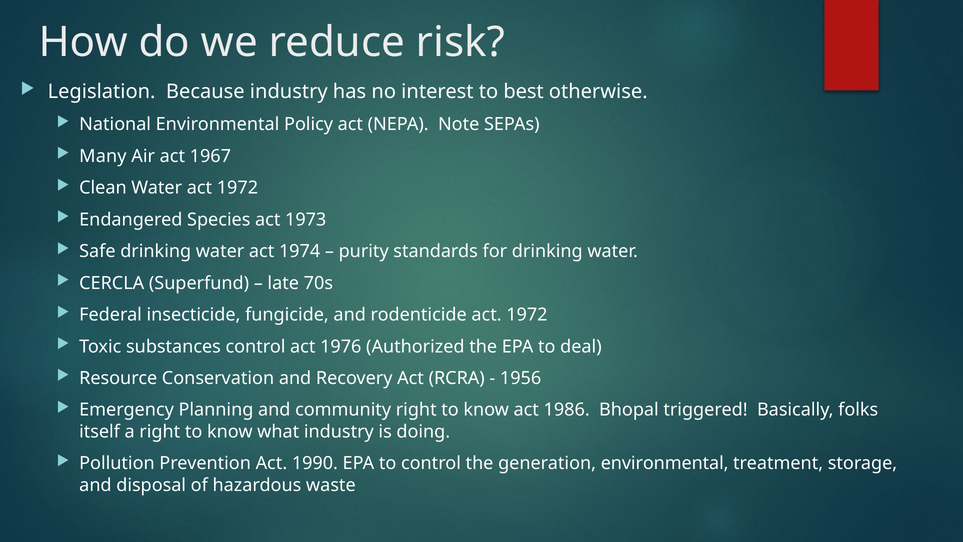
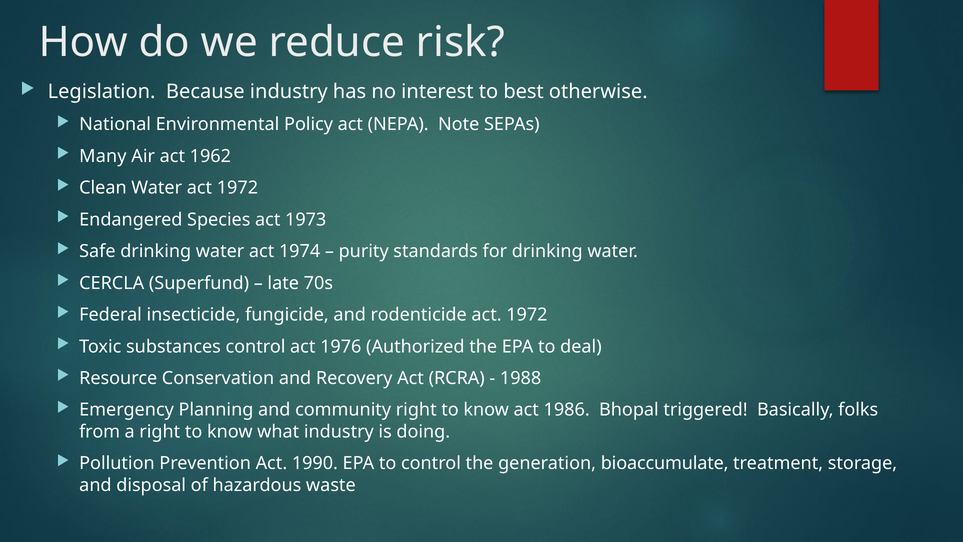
1967: 1967 -> 1962
1956: 1956 -> 1988
itself: itself -> from
generation environmental: environmental -> bioaccumulate
